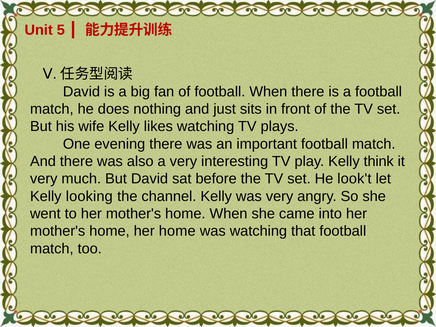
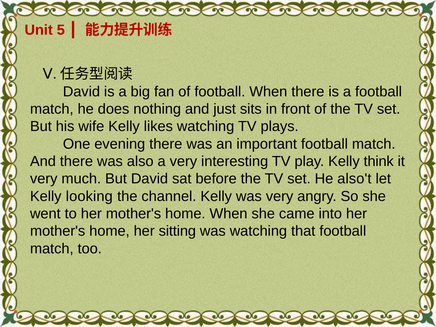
look't: look't -> also't
her home: home -> sitting
